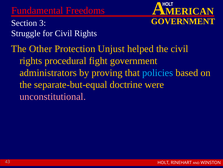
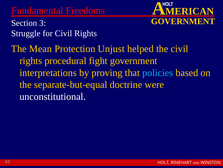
Other: Other -> Mean
administrators: administrators -> interpretations
unconstitutional colour: pink -> white
